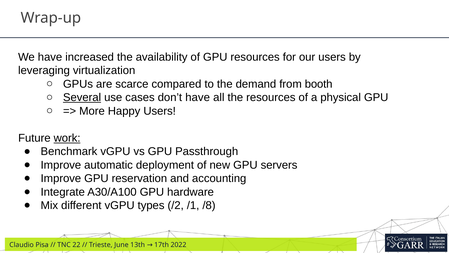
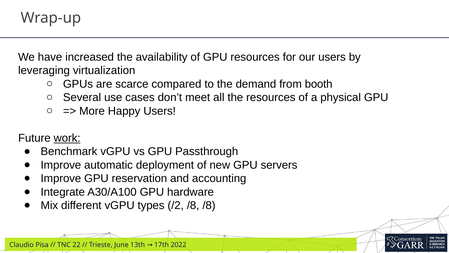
Several underline: present -> none
don’t have: have -> meet
/2 /1: /1 -> /8
